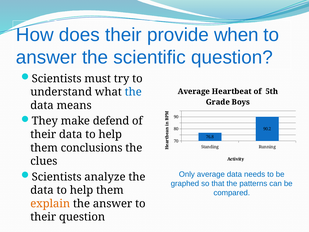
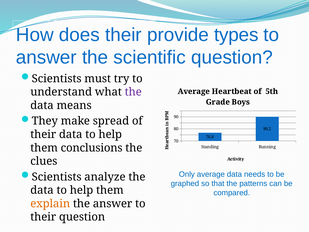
when: when -> types
the at (133, 92) colour: blue -> purple
defend: defend -> spread
